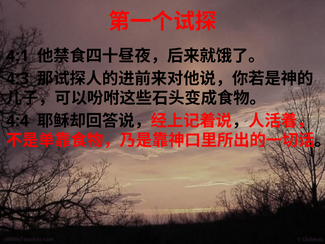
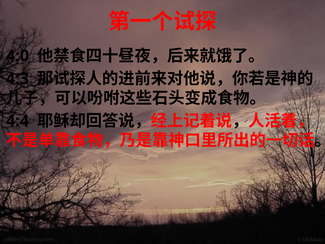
4:1: 4:1 -> 4:0
